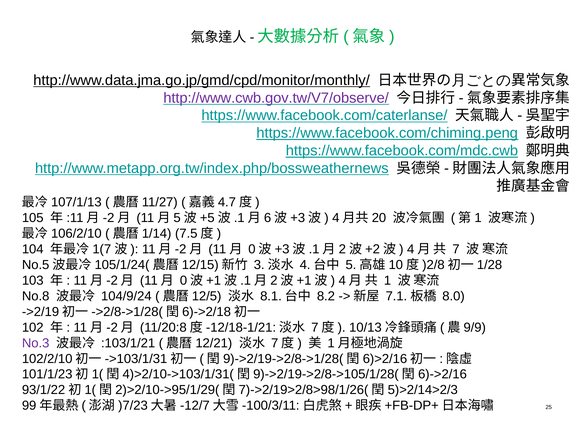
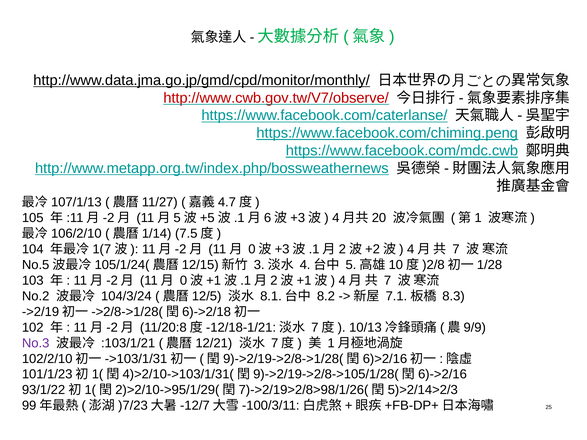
http://www.cwb.gov.tw/V7/observe/ colour: purple -> red
1 at (388, 281): 1 -> 7
No.8: No.8 -> No.2
104/9/24: 104/9/24 -> 104/3/24
8.0: 8.0 -> 8.3
